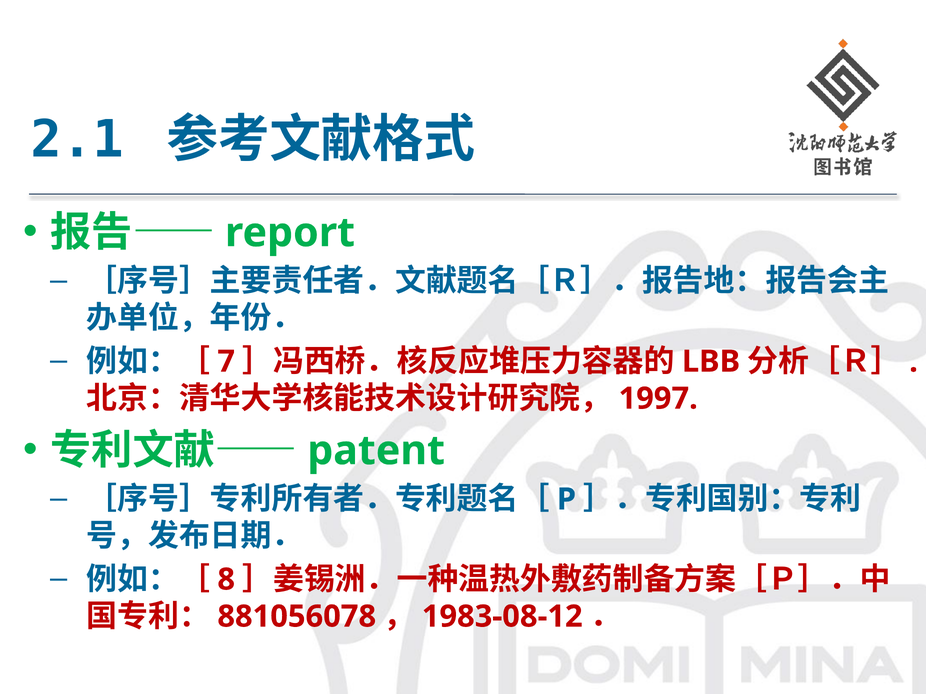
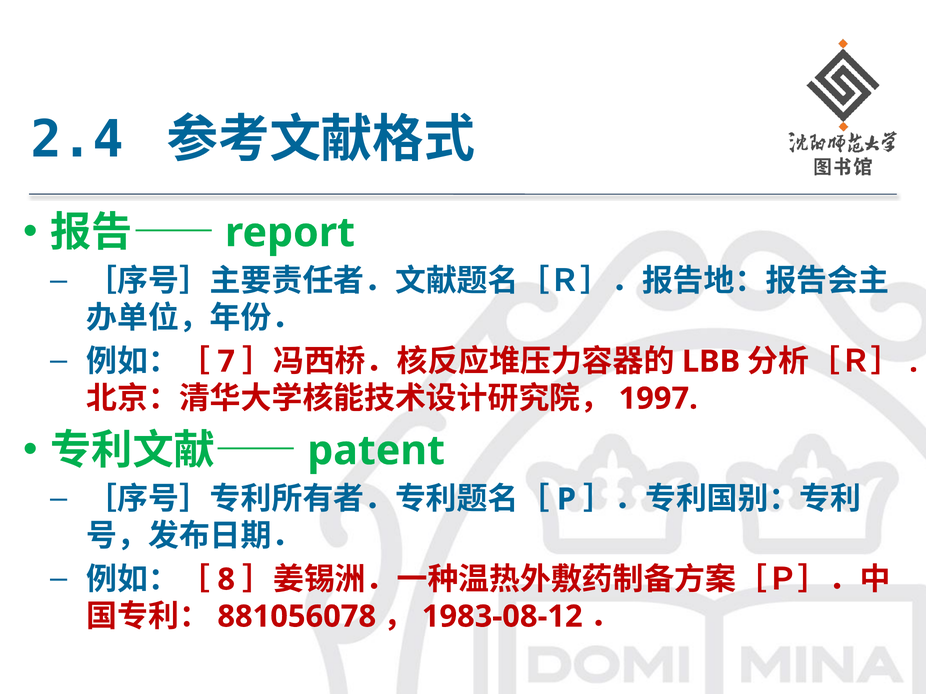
2.1: 2.1 -> 2.4
